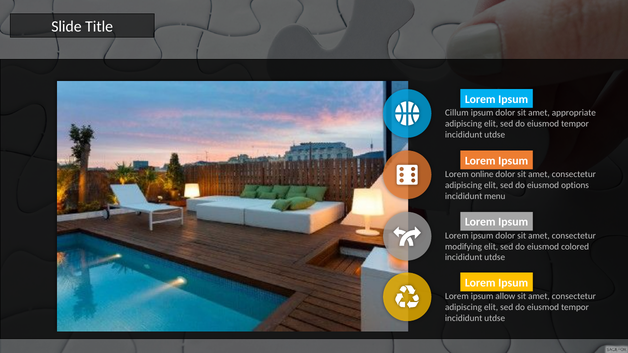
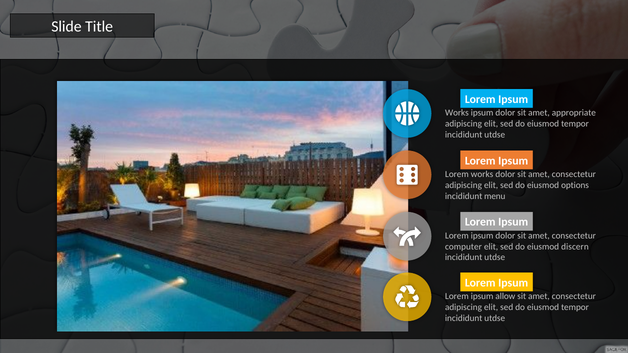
Cillum at (457, 113): Cillum -> Works
Lorem online: online -> works
modifying: modifying -> computer
colored: colored -> discern
